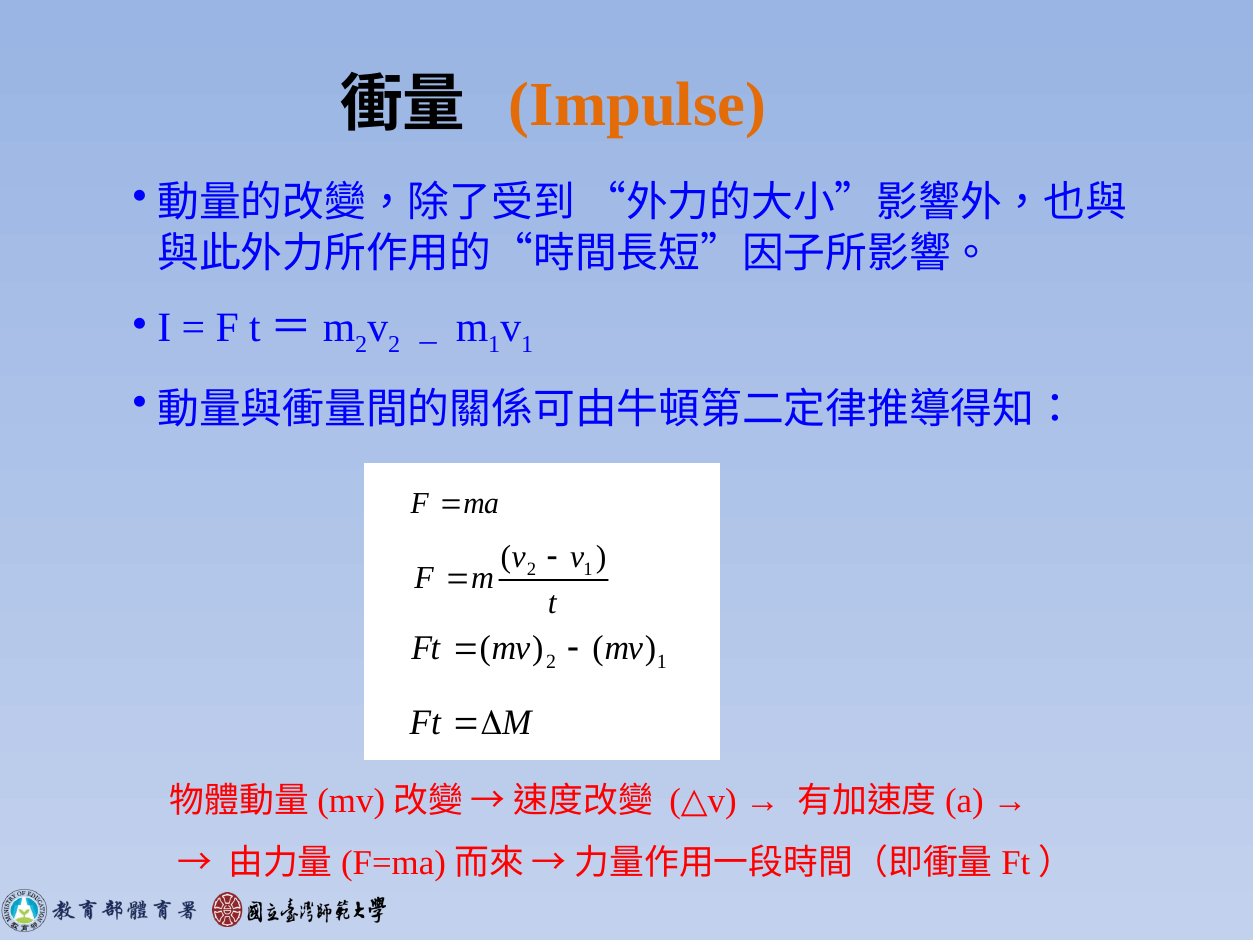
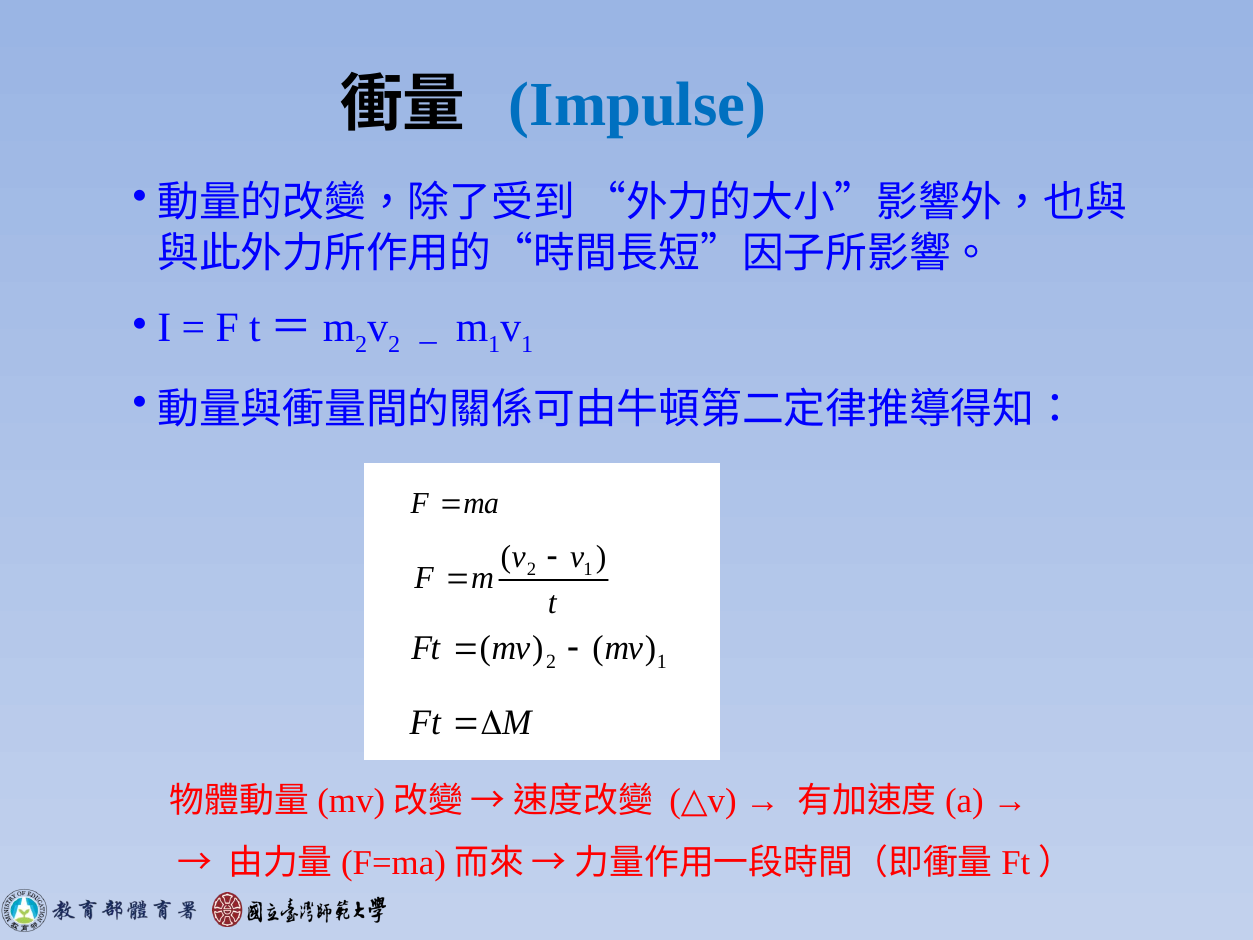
Impulse colour: orange -> blue
